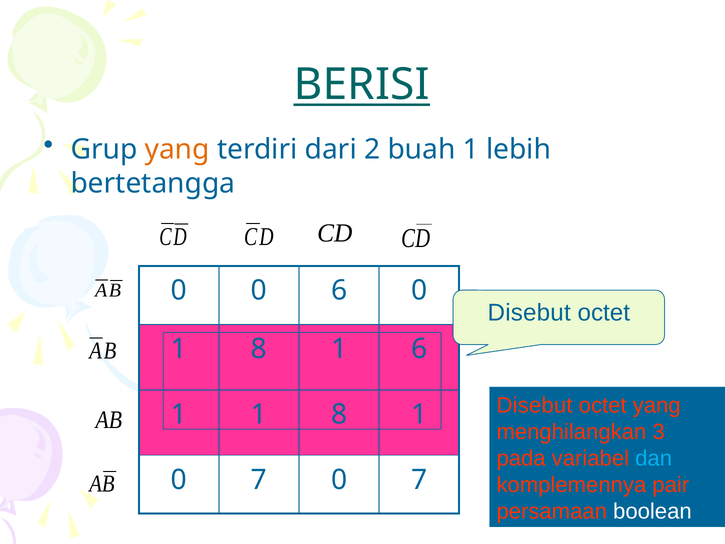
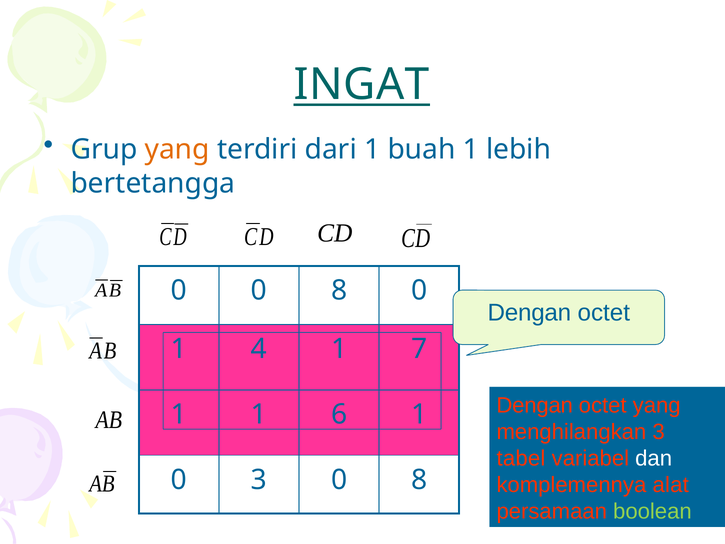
BERISI: BERISI -> INGAT
dari 2: 2 -> 1
0 0 6: 6 -> 8
Disebut at (529, 312): Disebut -> Dengan
8 at (259, 349): 8 -> 4
1 6: 6 -> 7
Disebut at (535, 405): Disebut -> Dengan
1 1 8: 8 -> 6
pada: pada -> tabel
dan colour: light blue -> white
7 at (259, 479): 7 -> 3
7 at (419, 479): 7 -> 8
pair: pair -> alat
boolean colour: white -> light green
